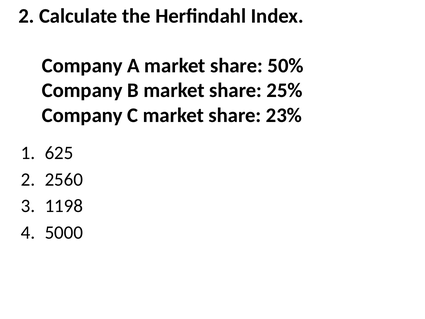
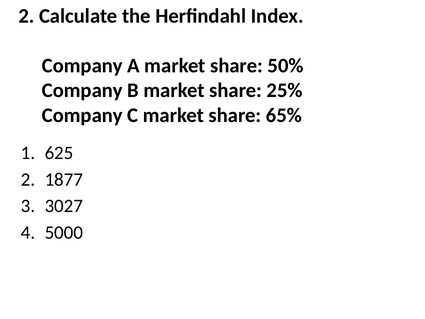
23%: 23% -> 65%
2560: 2560 -> 1877
1198: 1198 -> 3027
